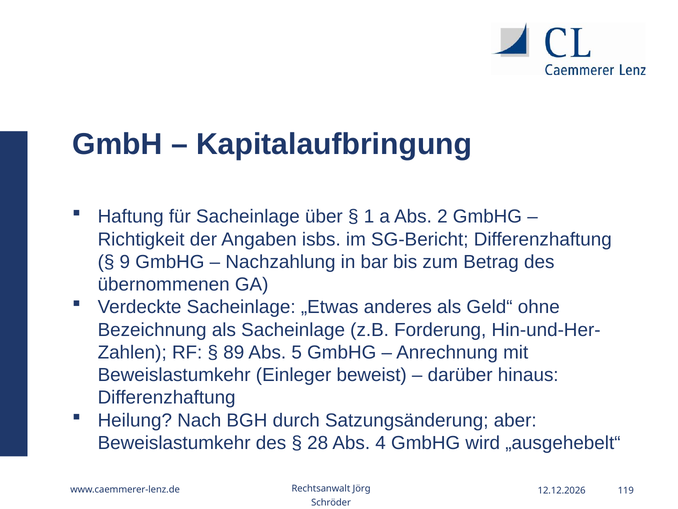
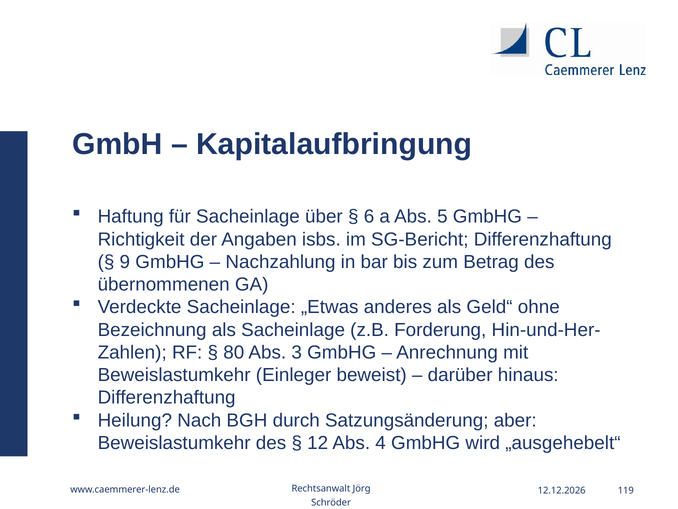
1: 1 -> 6
2: 2 -> 5
89: 89 -> 80
5: 5 -> 3
28: 28 -> 12
